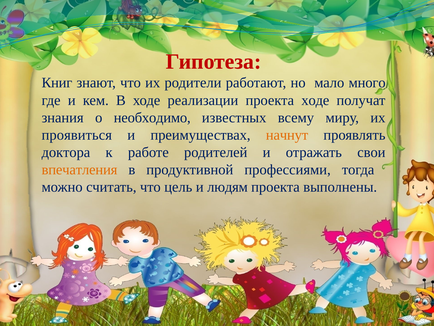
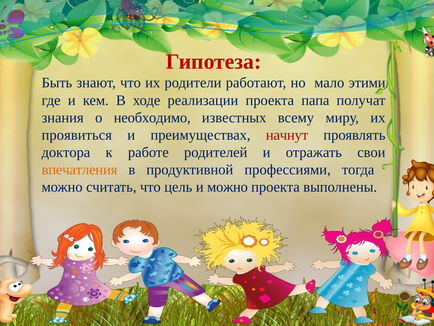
Книг: Книг -> Быть
много: много -> этими
проекта ходе: ходе -> папа
начнут colour: orange -> red
и людям: людям -> можно
